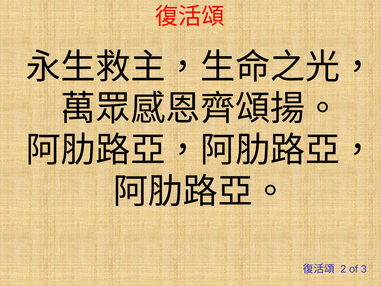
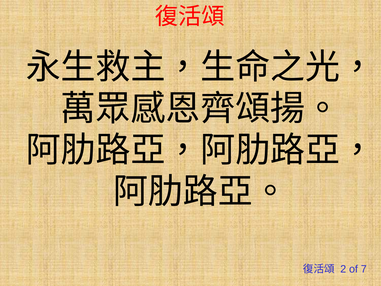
3: 3 -> 7
